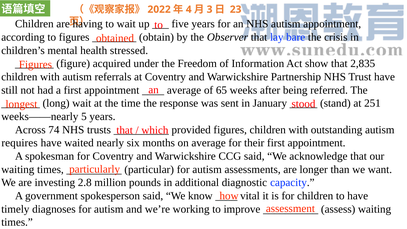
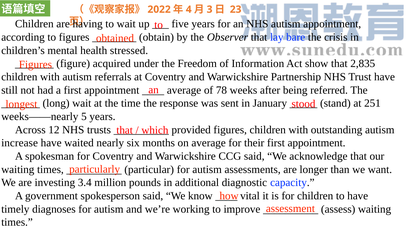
65: 65 -> 78
74: 74 -> 12
requires: requires -> increase
2.8: 2.8 -> 3.4
